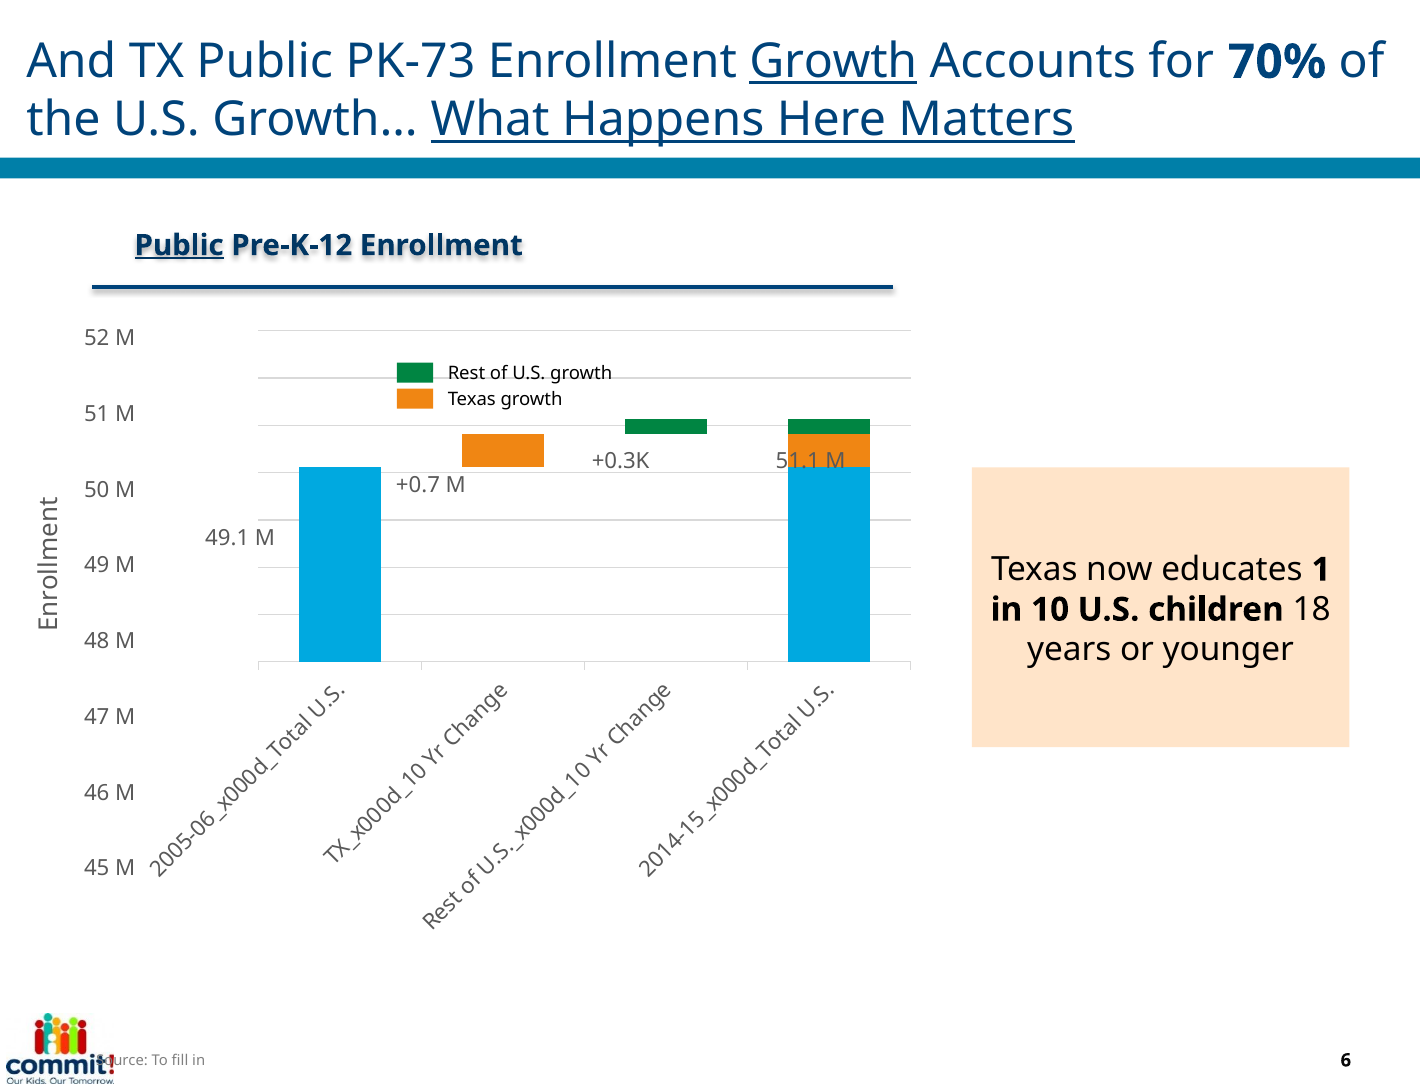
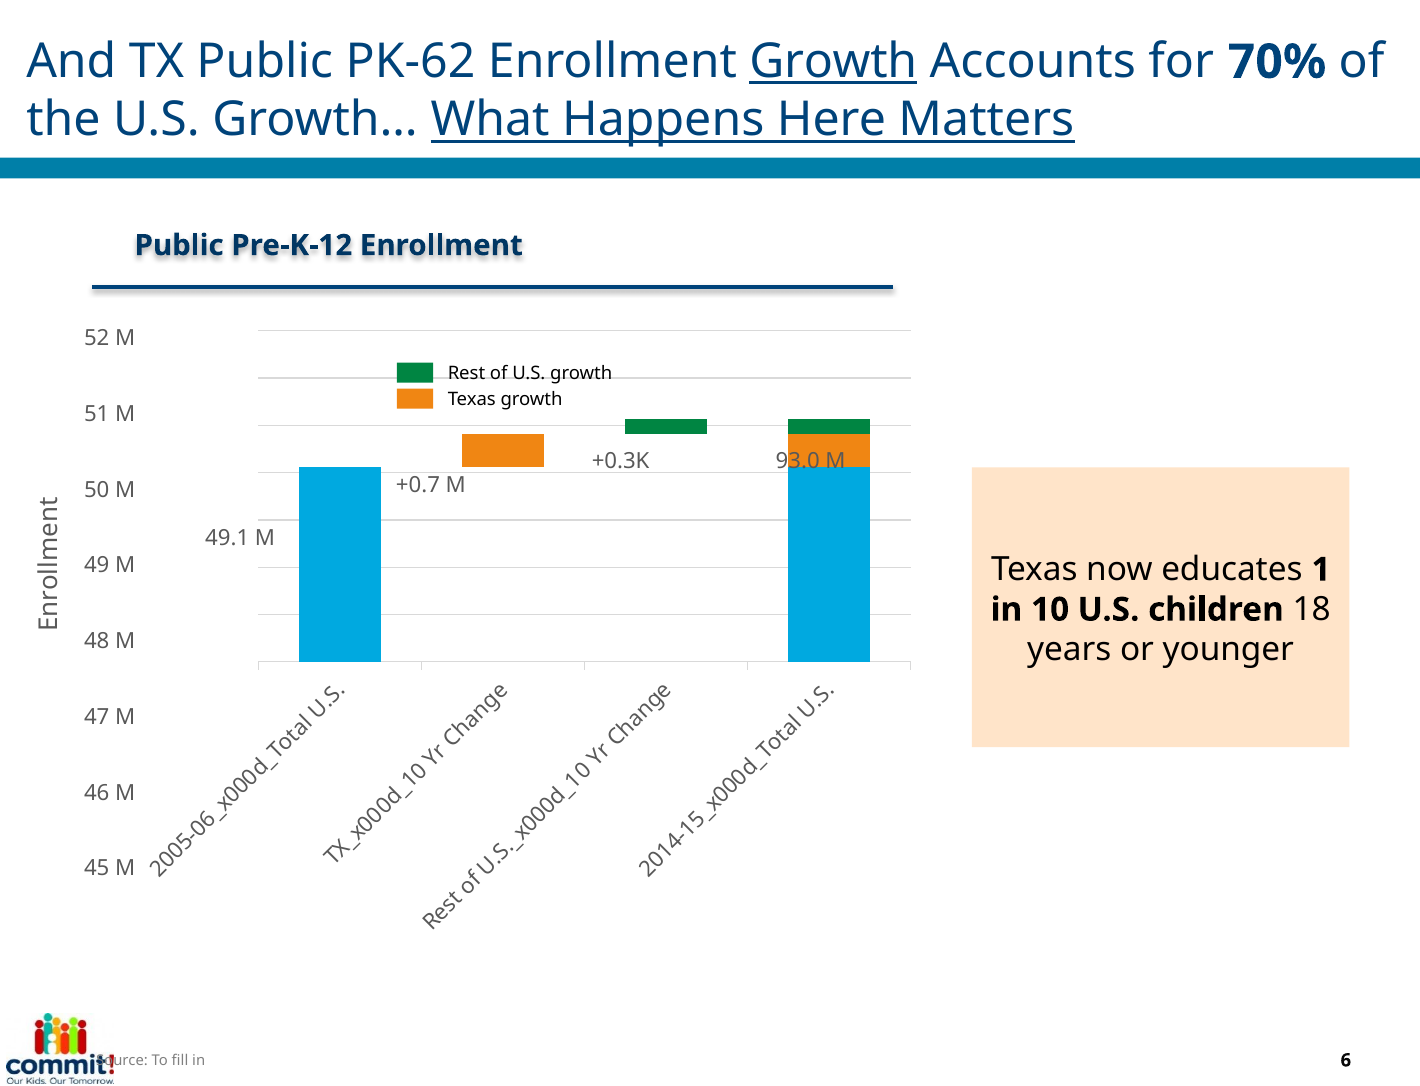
PK-73: PK-73 -> PK-62
Public at (179, 245) underline: present -> none
51.1: 51.1 -> 93.0
